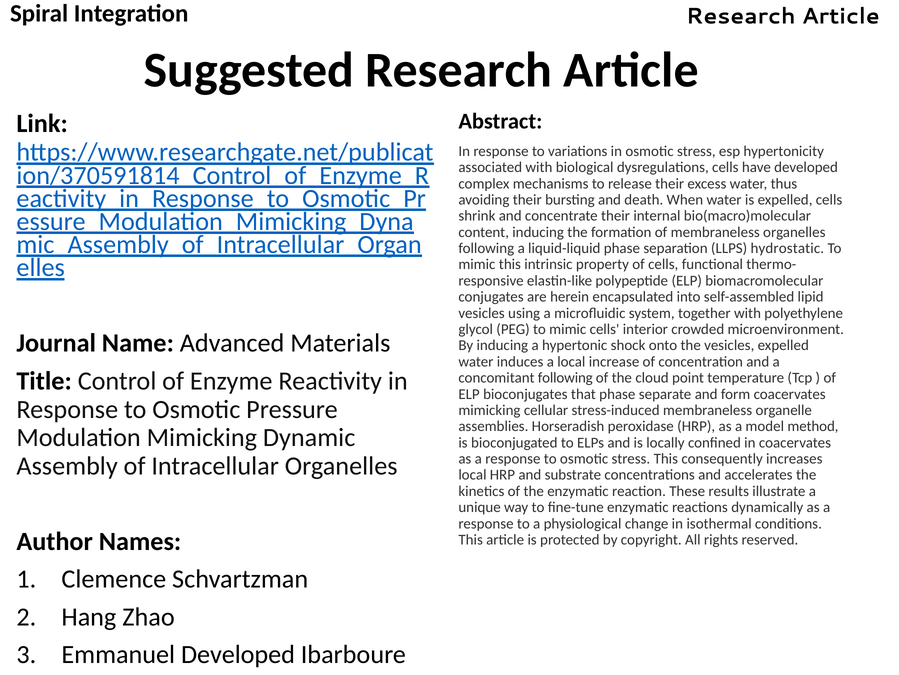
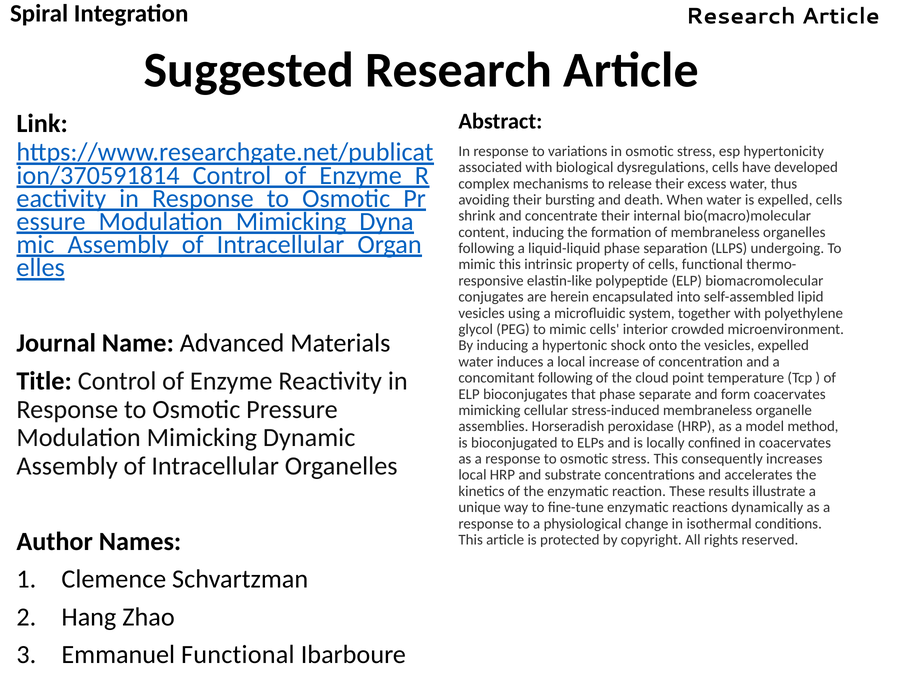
hydrostatic: hydrostatic -> undergoing
Emmanuel Developed: Developed -> Functional
